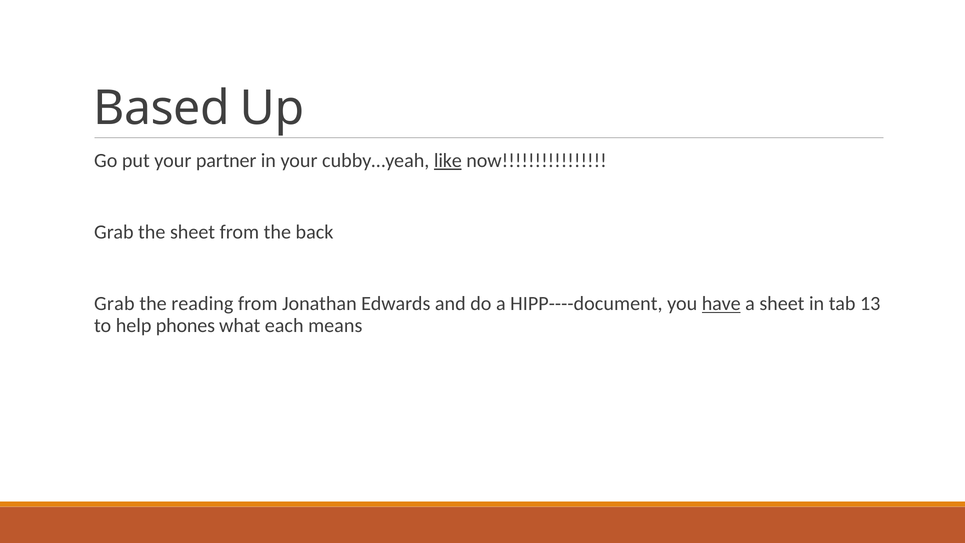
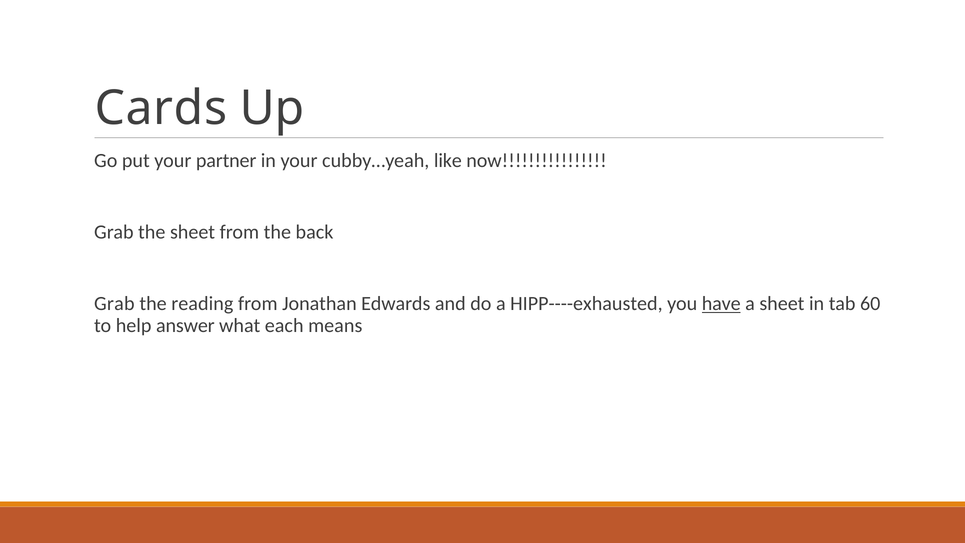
Based: Based -> Cards
like underline: present -> none
HIPP----document: HIPP----document -> HIPP----exhausted
13: 13 -> 60
phones: phones -> answer
